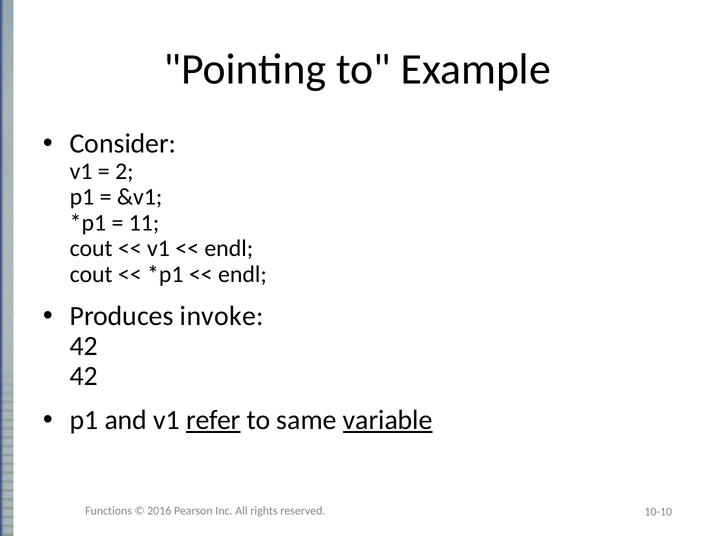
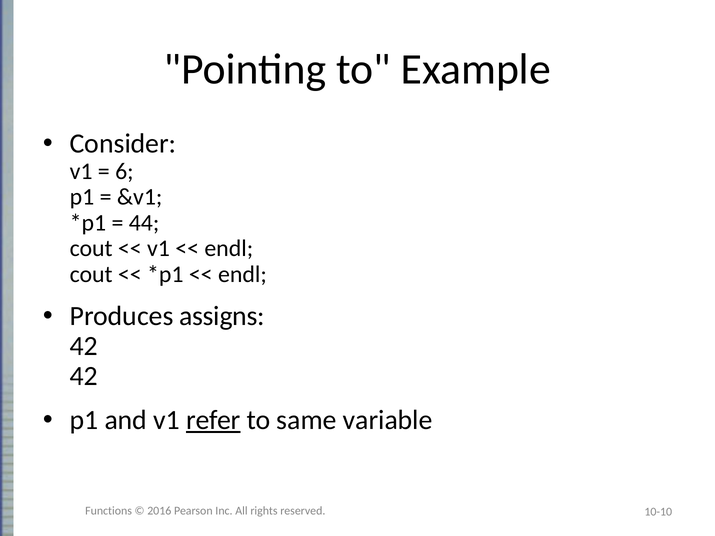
2: 2 -> 6
11: 11 -> 44
invoke: invoke -> assigns
variable underline: present -> none
